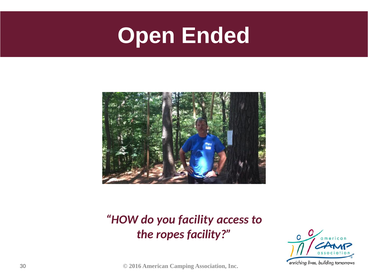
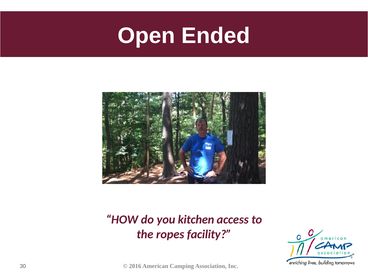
you facility: facility -> kitchen
